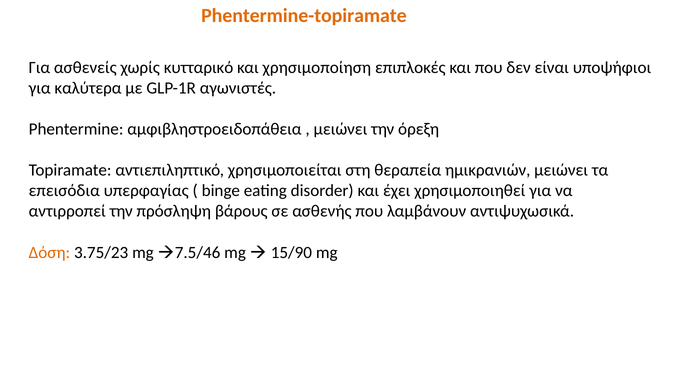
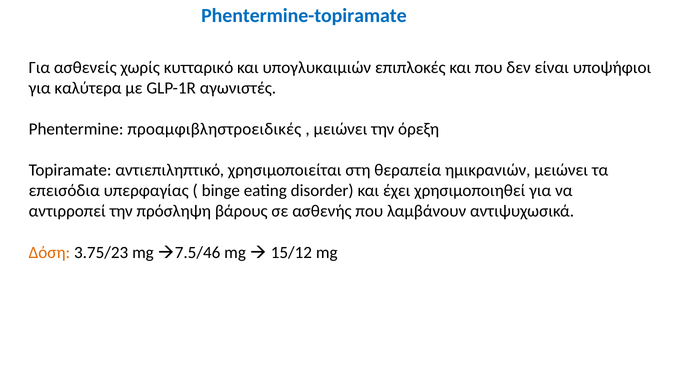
Phentermine-topiramate colour: orange -> blue
χρησιμοποίηση: χρησιμοποίηση -> υπογλυκαιμιών
αμφιβληστροειδοπάθεια: αμφιβληστροειδοπάθεια -> προαμφιβληστροειδικές
15/90: 15/90 -> 15/12
